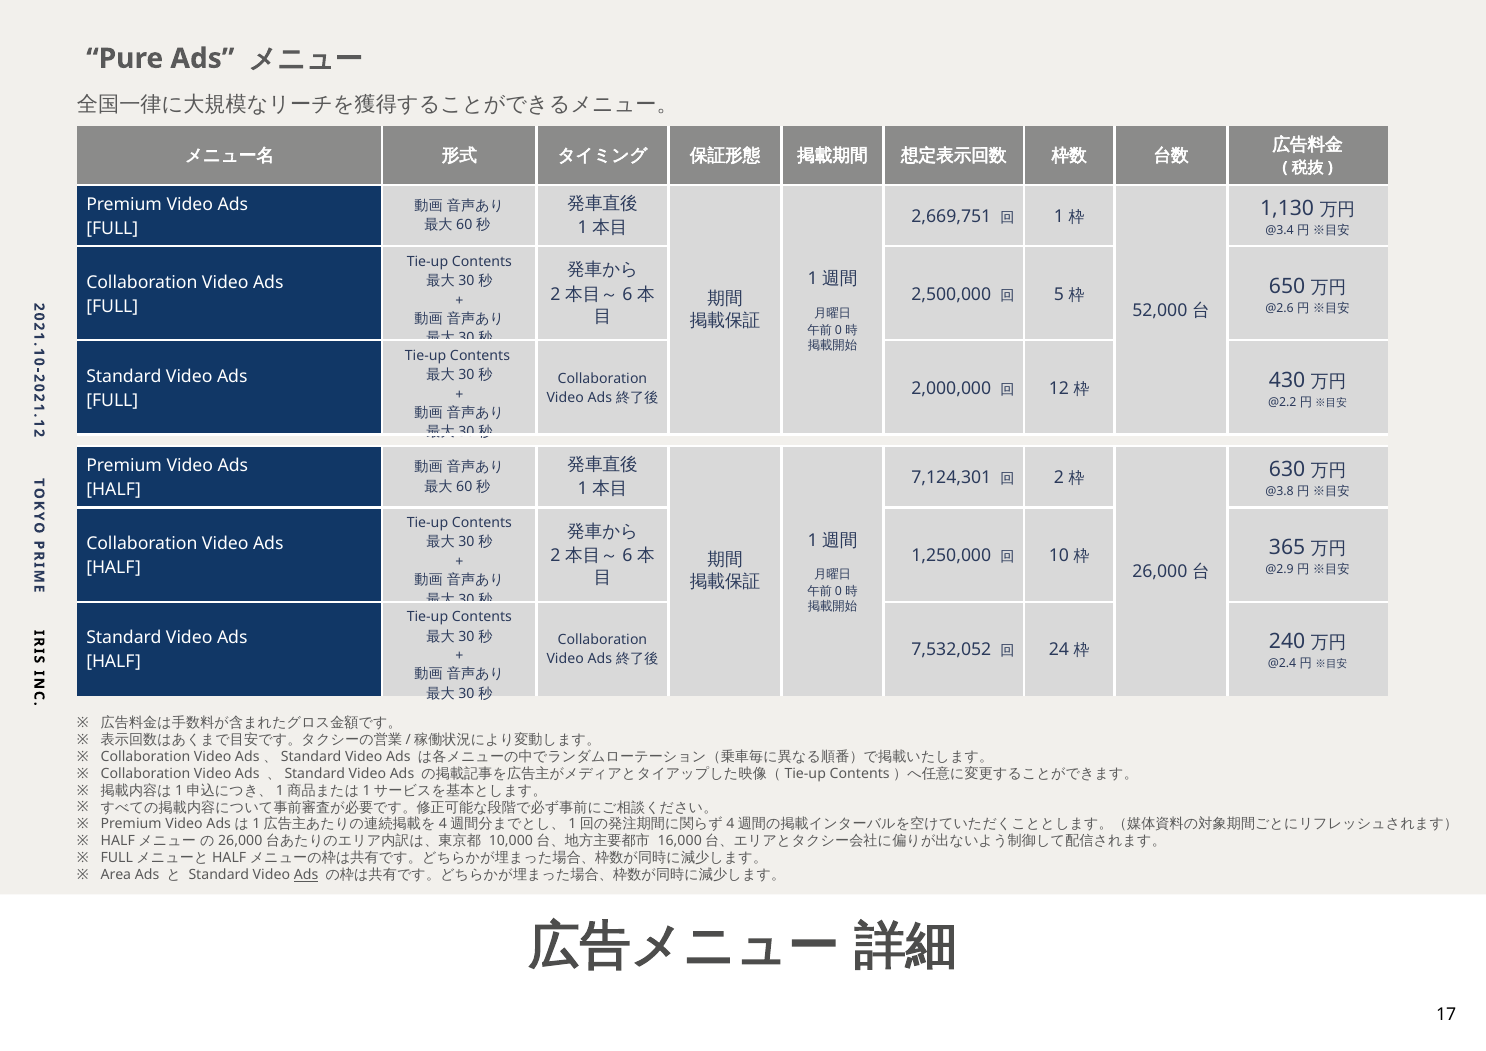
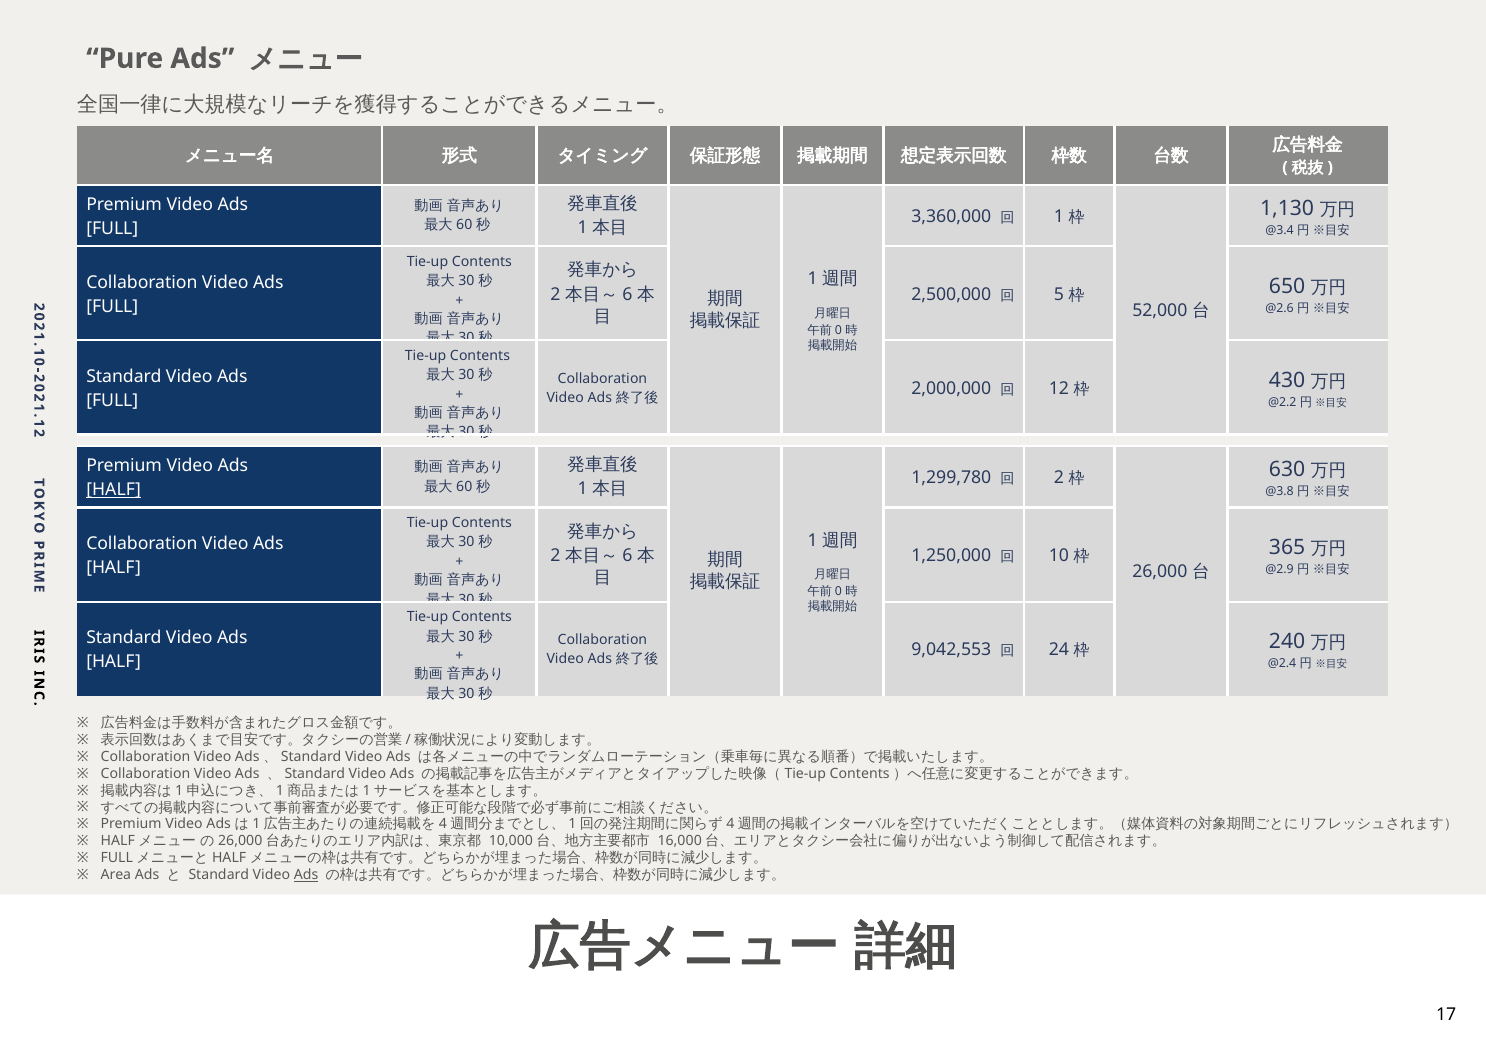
2,669,751: 2,669,751 -> 3,360,000
7,124,301: 7,124,301 -> 1,299,780
HALF at (114, 490) underline: none -> present
7,532,052: 7,532,052 -> 9,042,553
